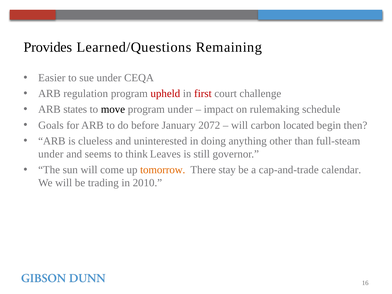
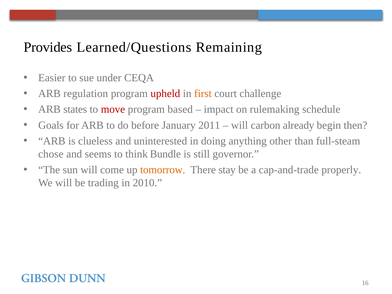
first colour: red -> orange
move colour: black -> red
program under: under -> based
2072: 2072 -> 2011
located: located -> already
under at (51, 154): under -> chose
Leaves: Leaves -> Bundle
calendar: calendar -> properly
